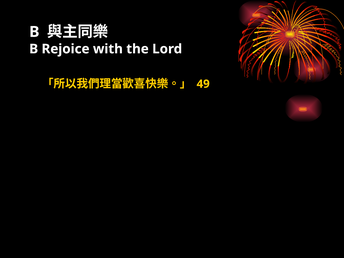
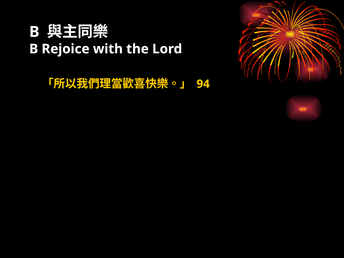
49: 49 -> 94
